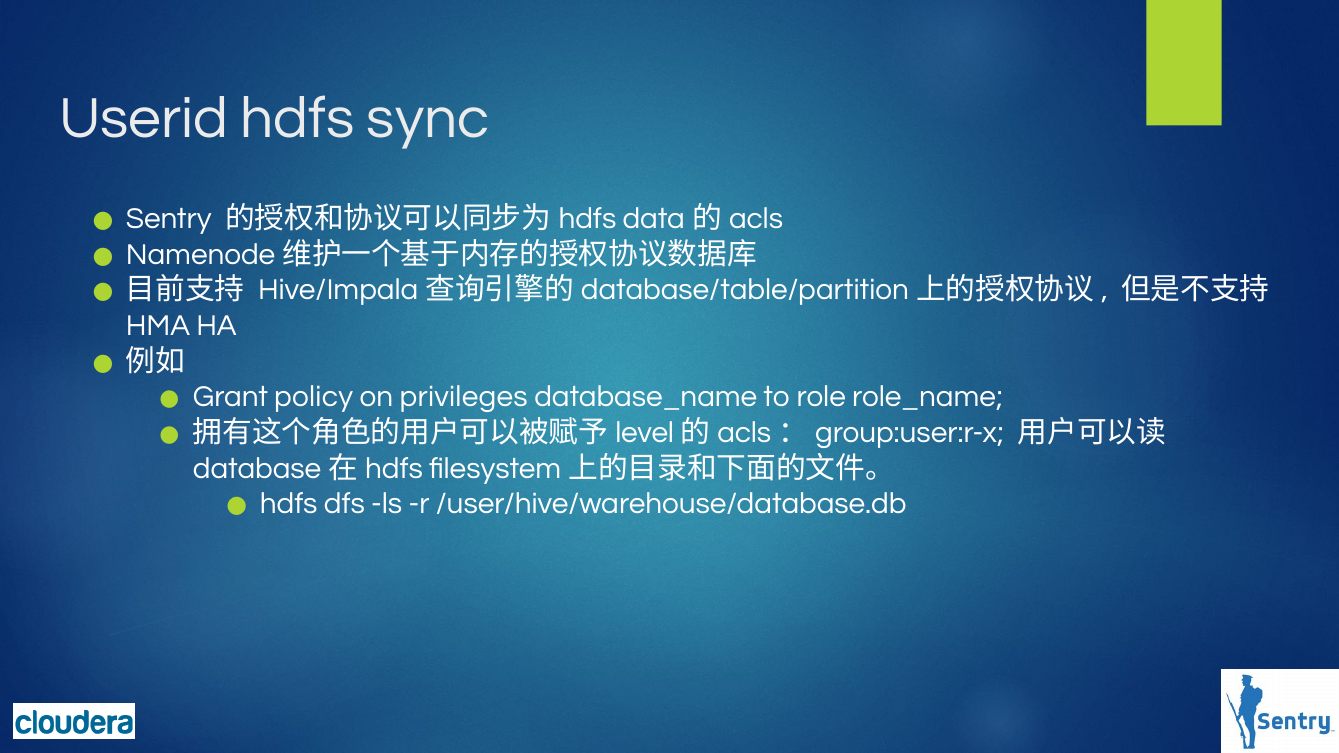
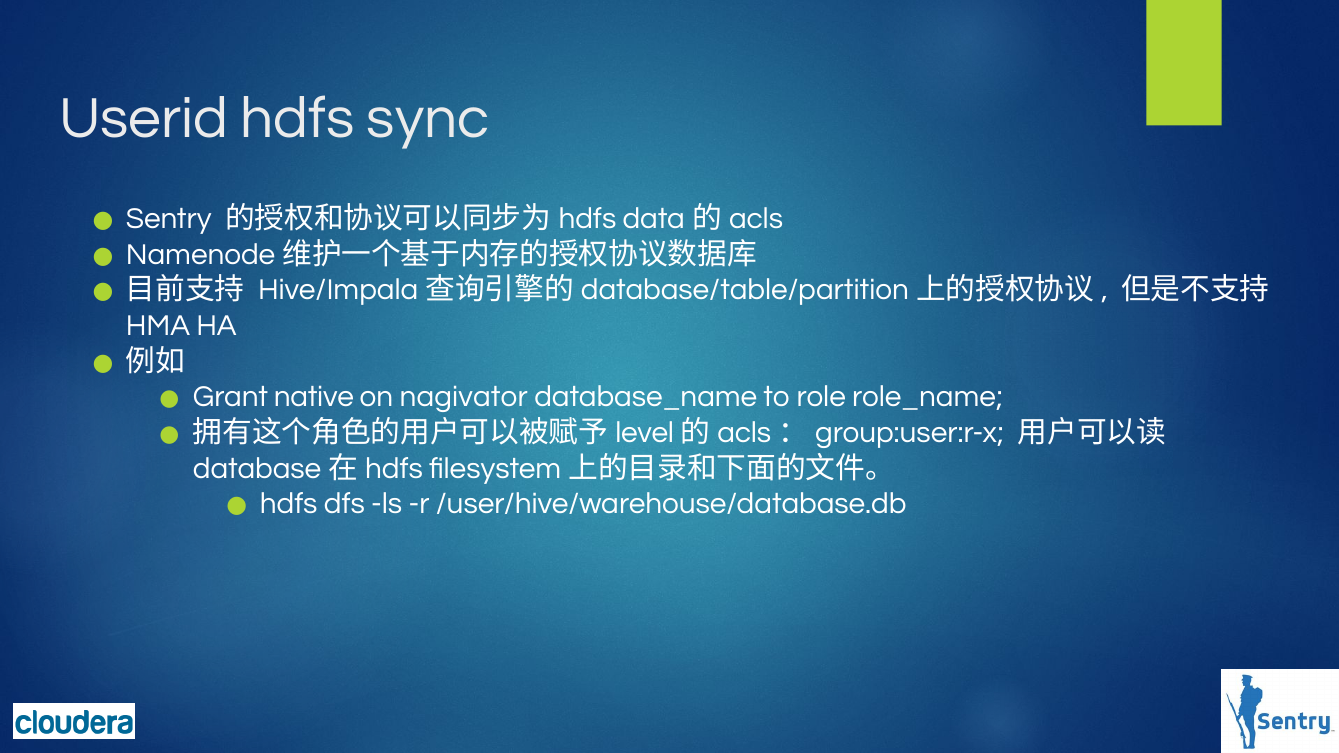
policy: policy -> native
privileges: privileges -> nagivator
